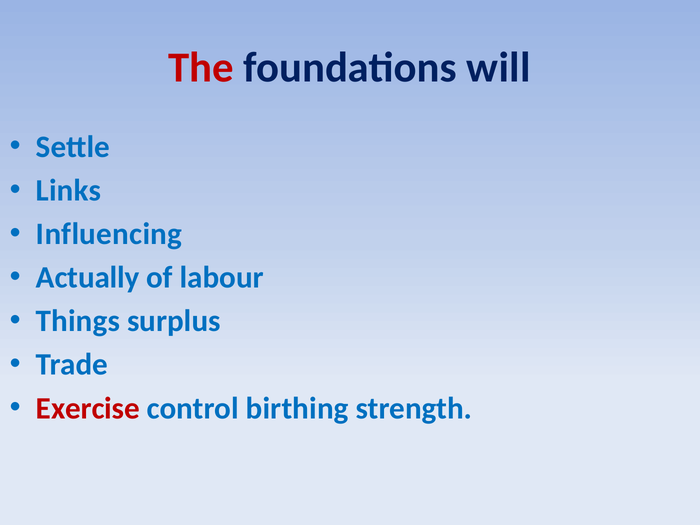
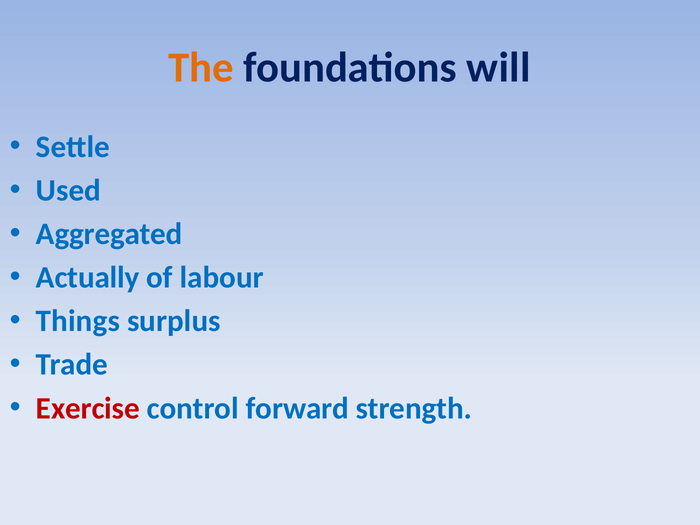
The colour: red -> orange
Links: Links -> Used
Influencing: Influencing -> Aggregated
birthing: birthing -> forward
